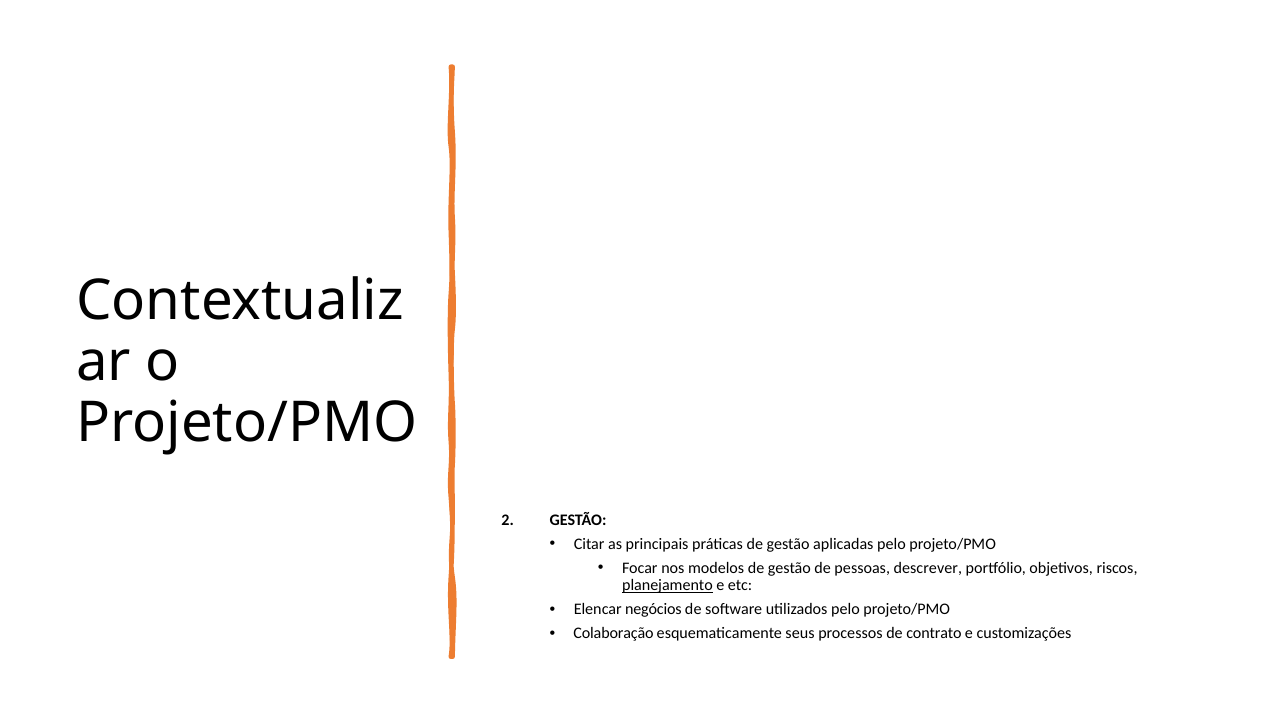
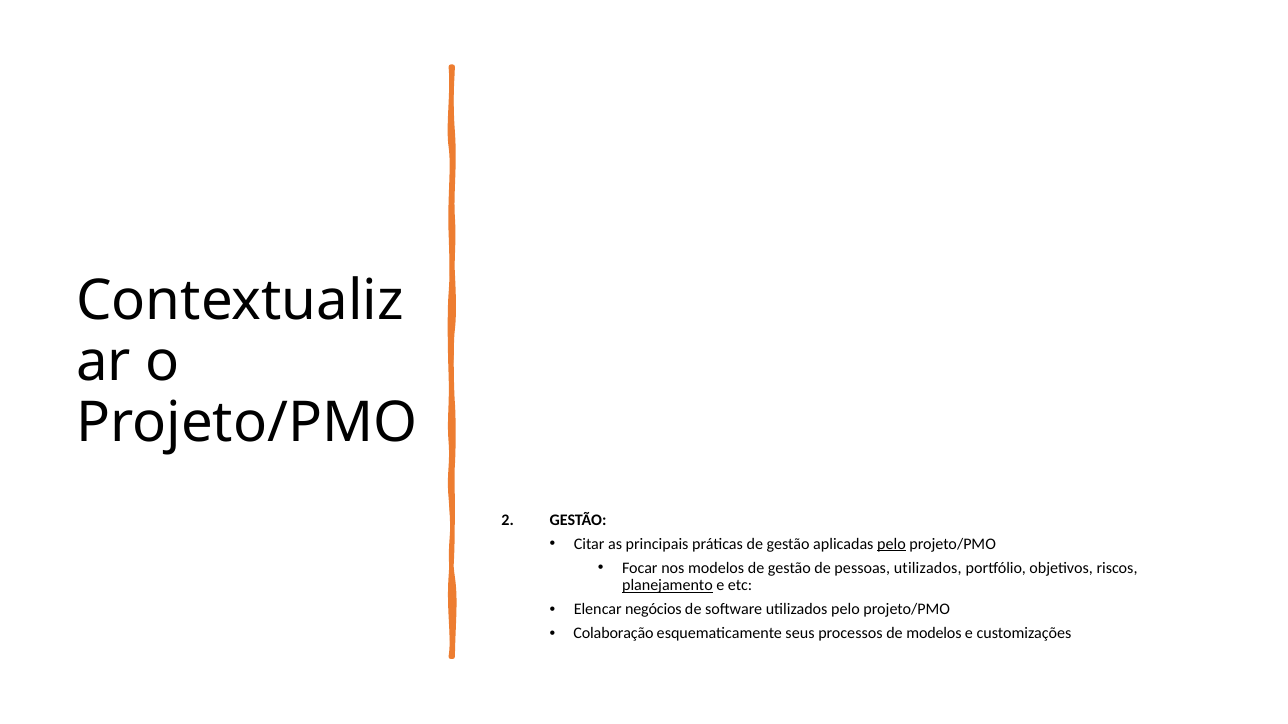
pelo at (891, 544) underline: none -> present
pessoas descrever: descrever -> utilizados
de contrato: contrato -> modelos
